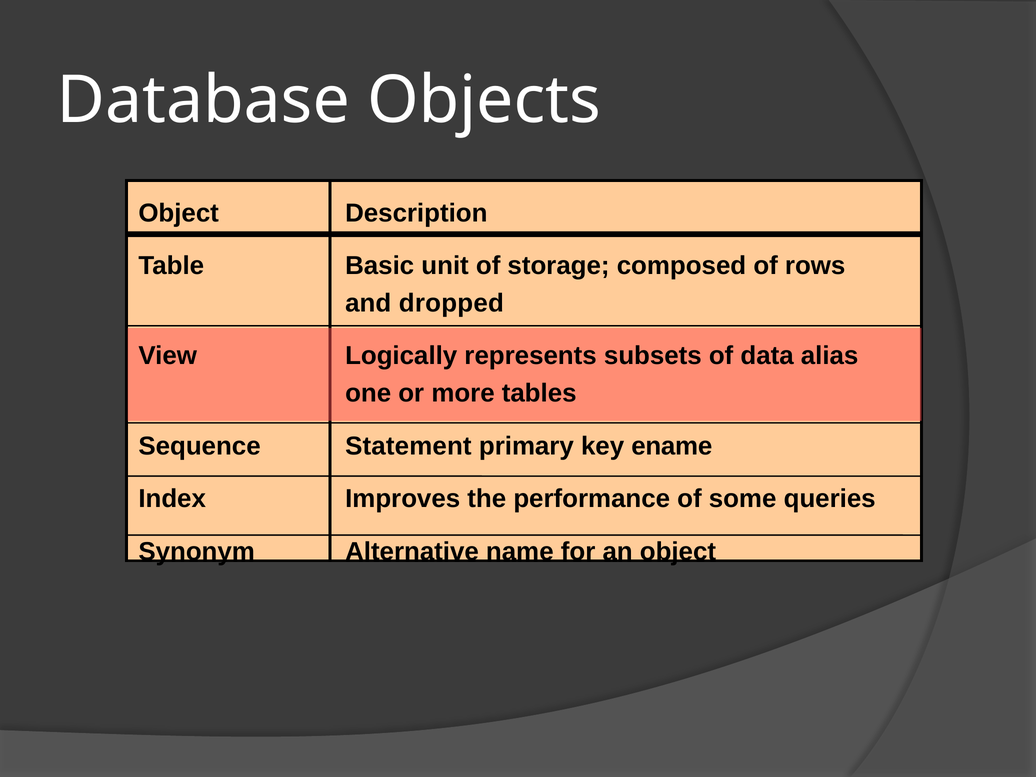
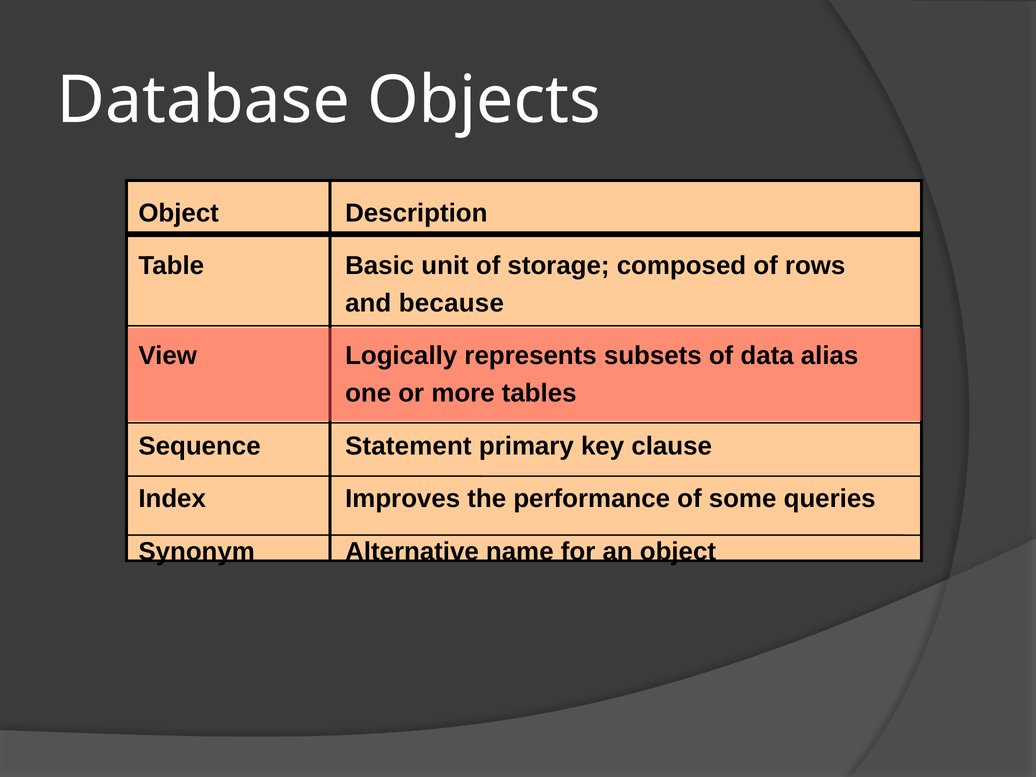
dropped: dropped -> because
ename: ename -> clause
